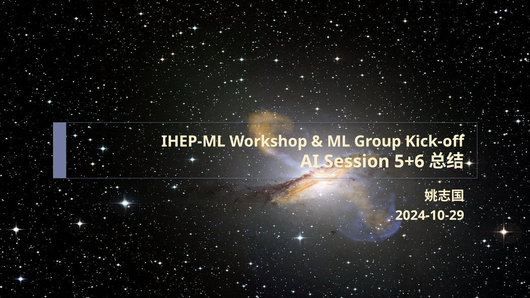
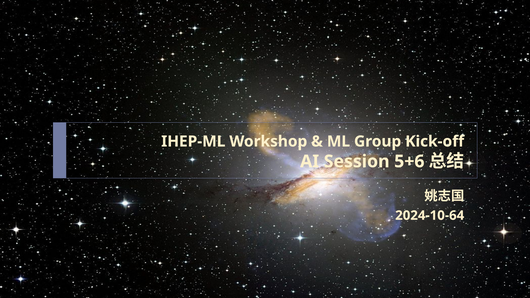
2024-10-29: 2024-10-29 -> 2024-10-64
